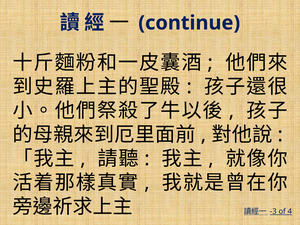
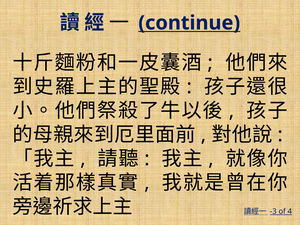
continue underline: none -> present
